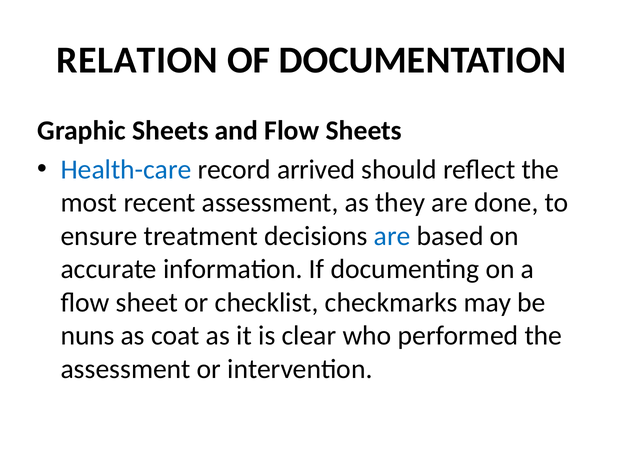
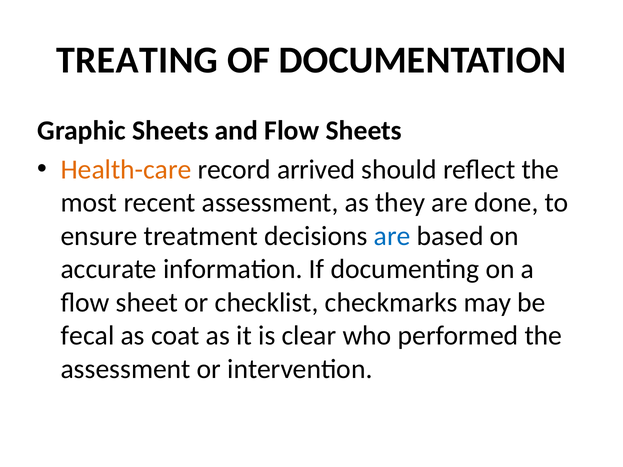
RELATION: RELATION -> TREATING
Health-care colour: blue -> orange
nuns: nuns -> fecal
